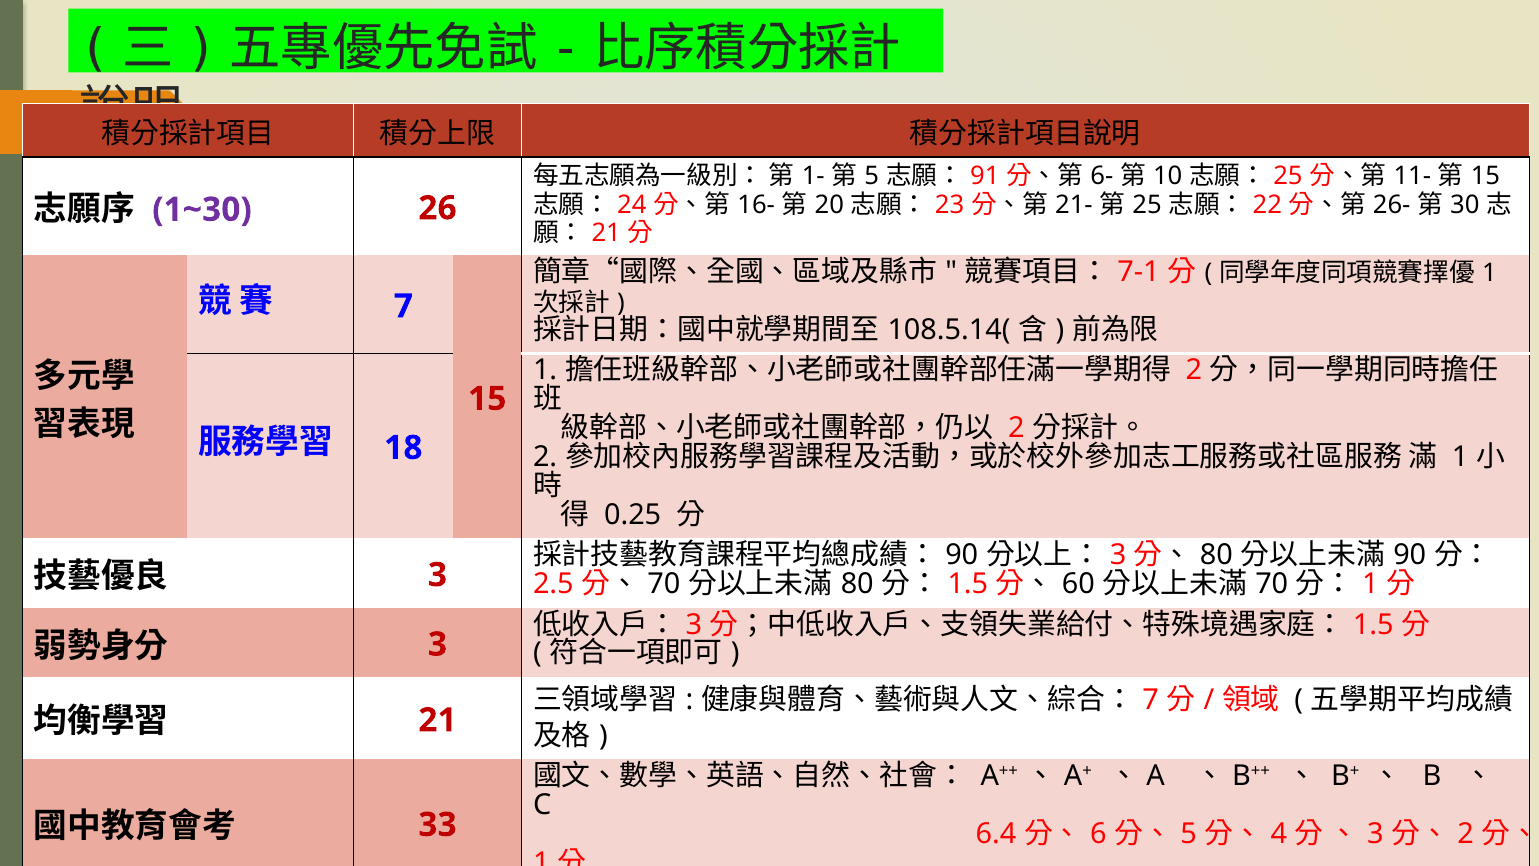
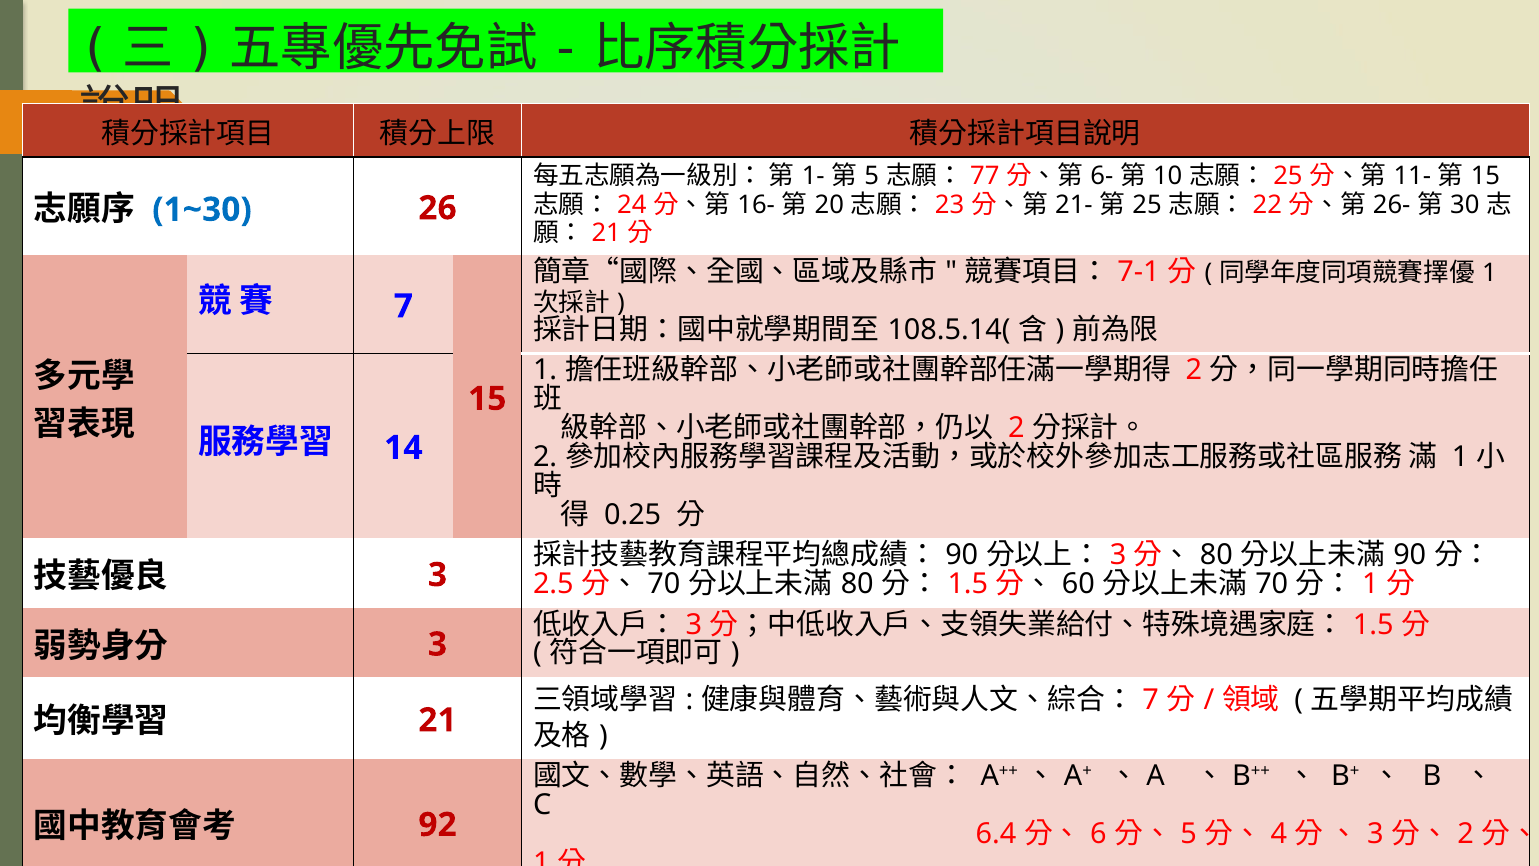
91: 91 -> 77
1~30 colour: purple -> blue
18: 18 -> 14
33: 33 -> 92
